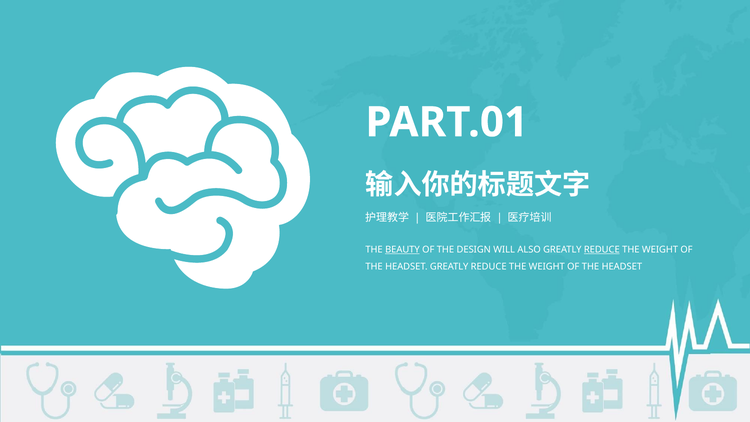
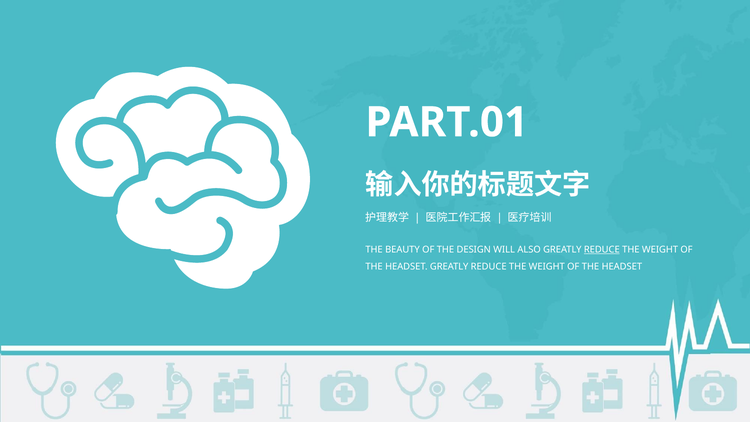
BEAUTY underline: present -> none
